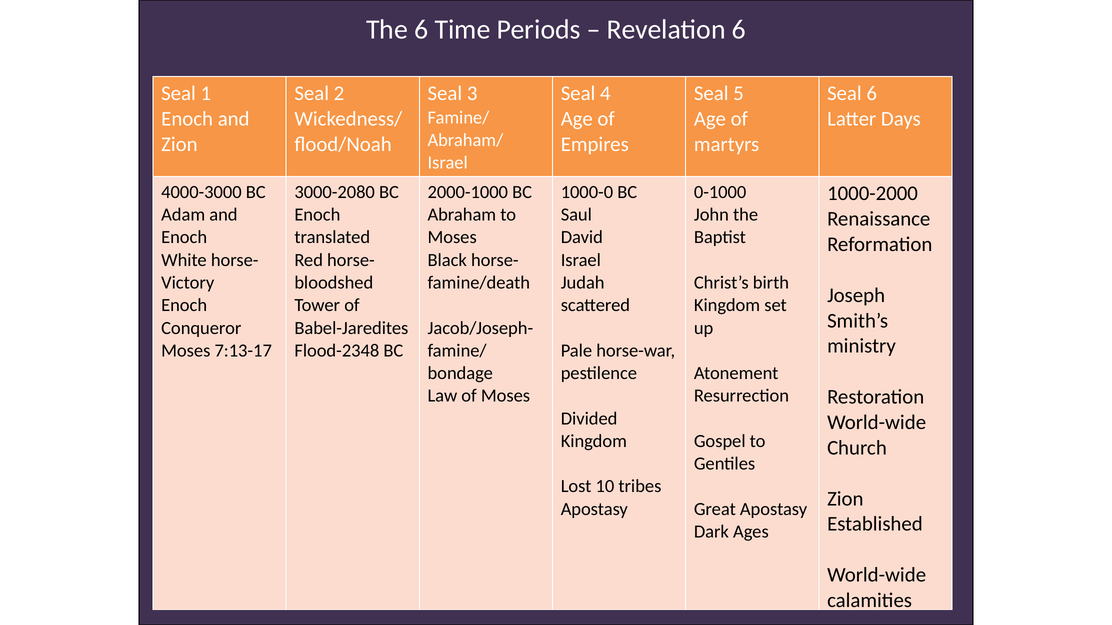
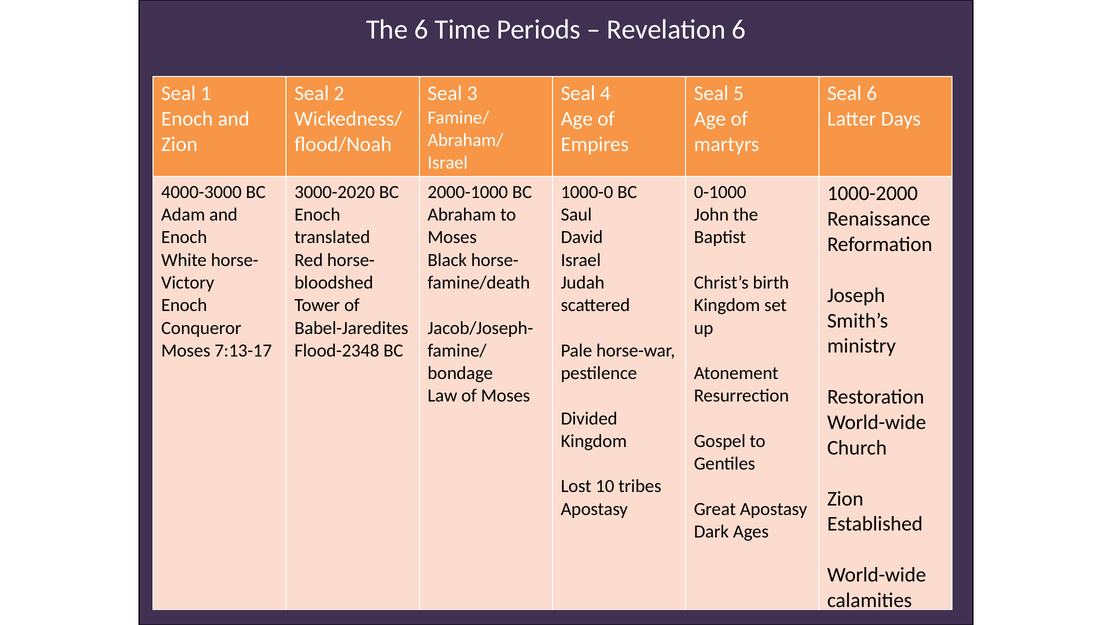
3000-2080: 3000-2080 -> 3000-2020
